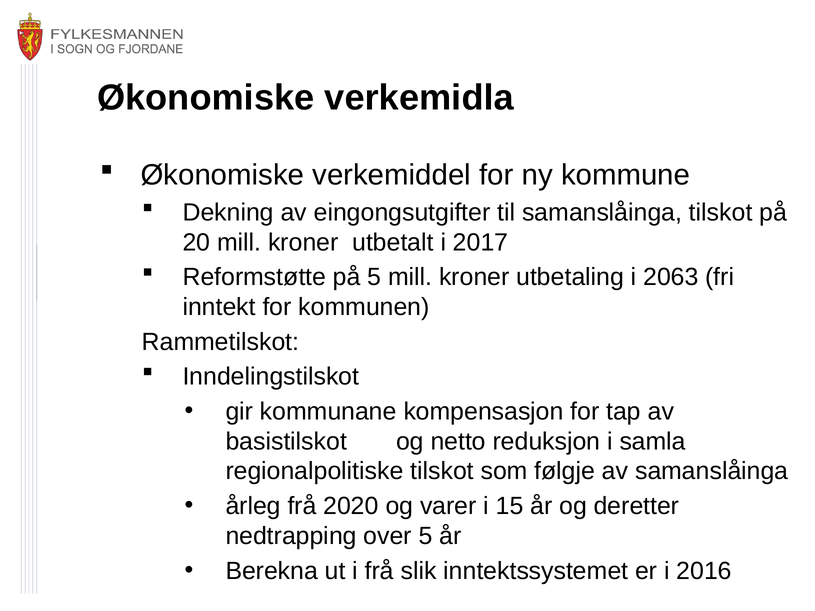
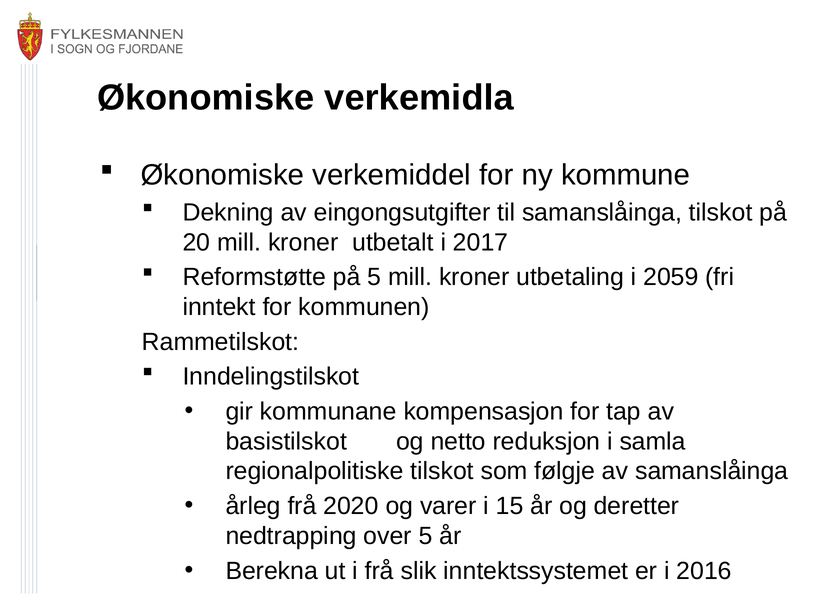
2063: 2063 -> 2059
